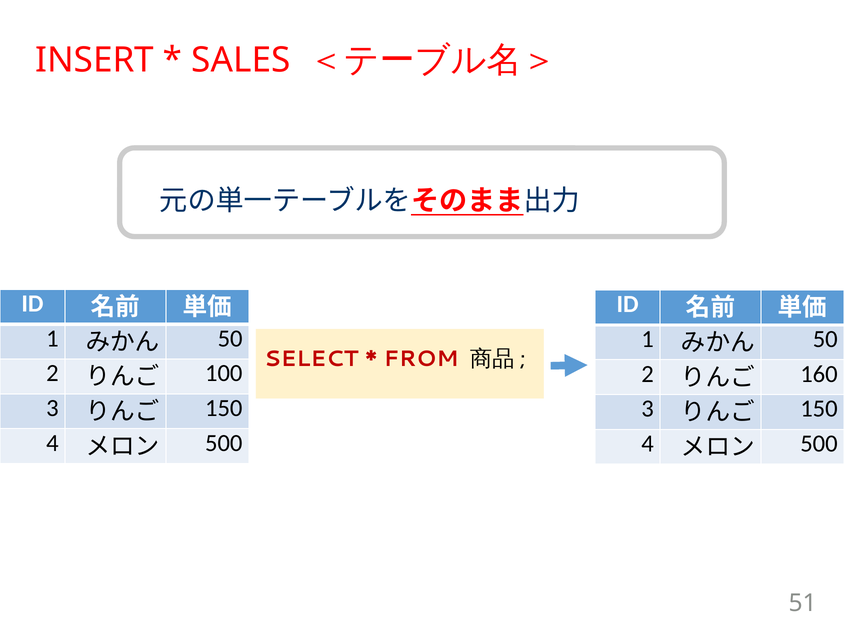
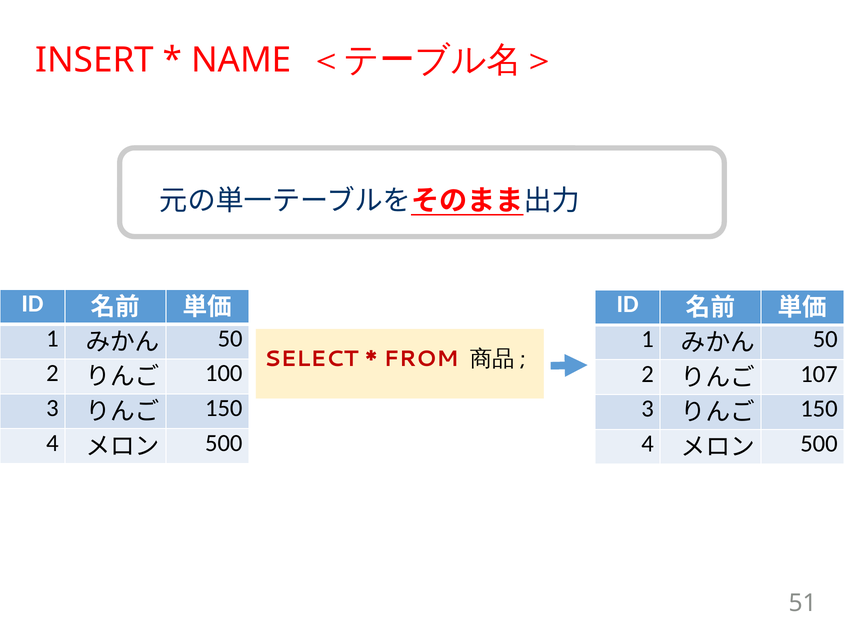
SALES: SALES -> NAME
160: 160 -> 107
